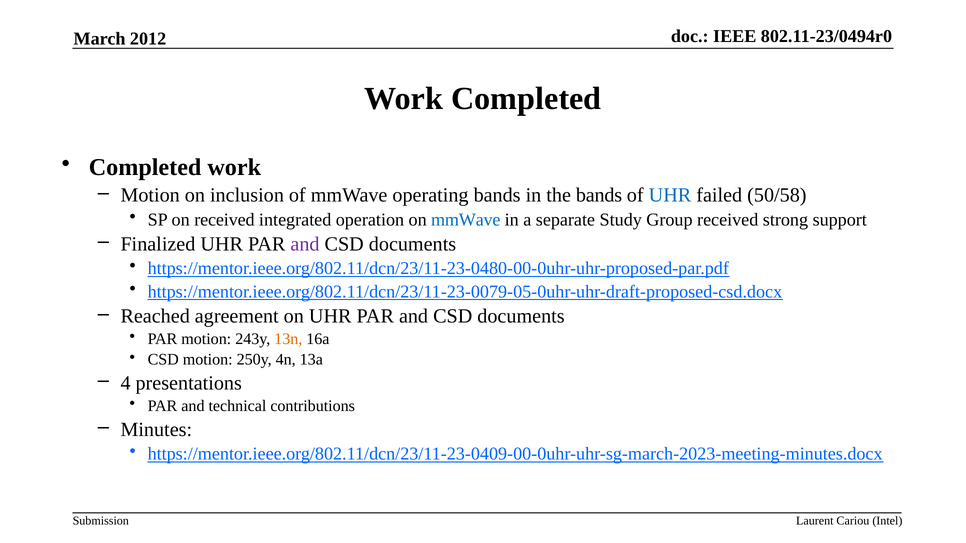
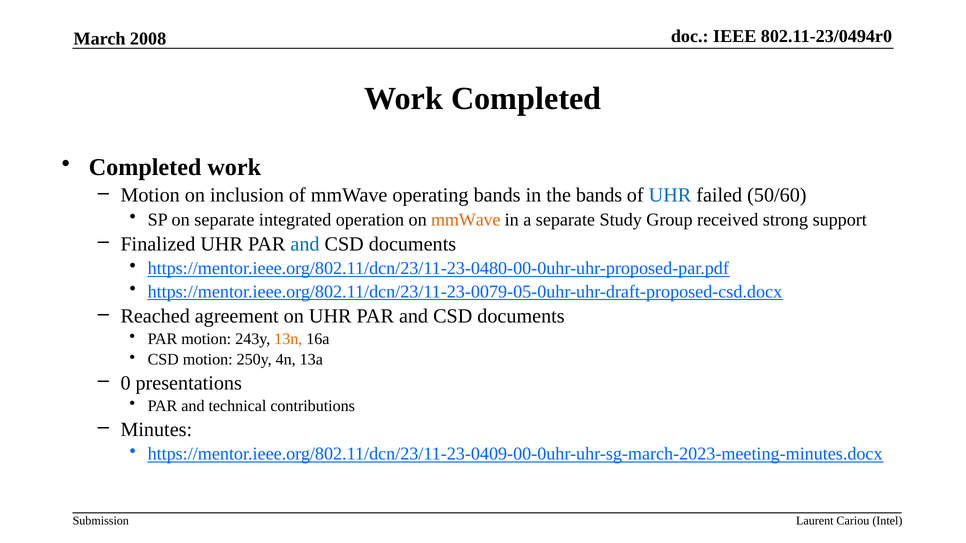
2012: 2012 -> 2008
50/58: 50/58 -> 50/60
on received: received -> separate
mmWave at (466, 220) colour: blue -> orange
and at (305, 244) colour: purple -> blue
4: 4 -> 0
